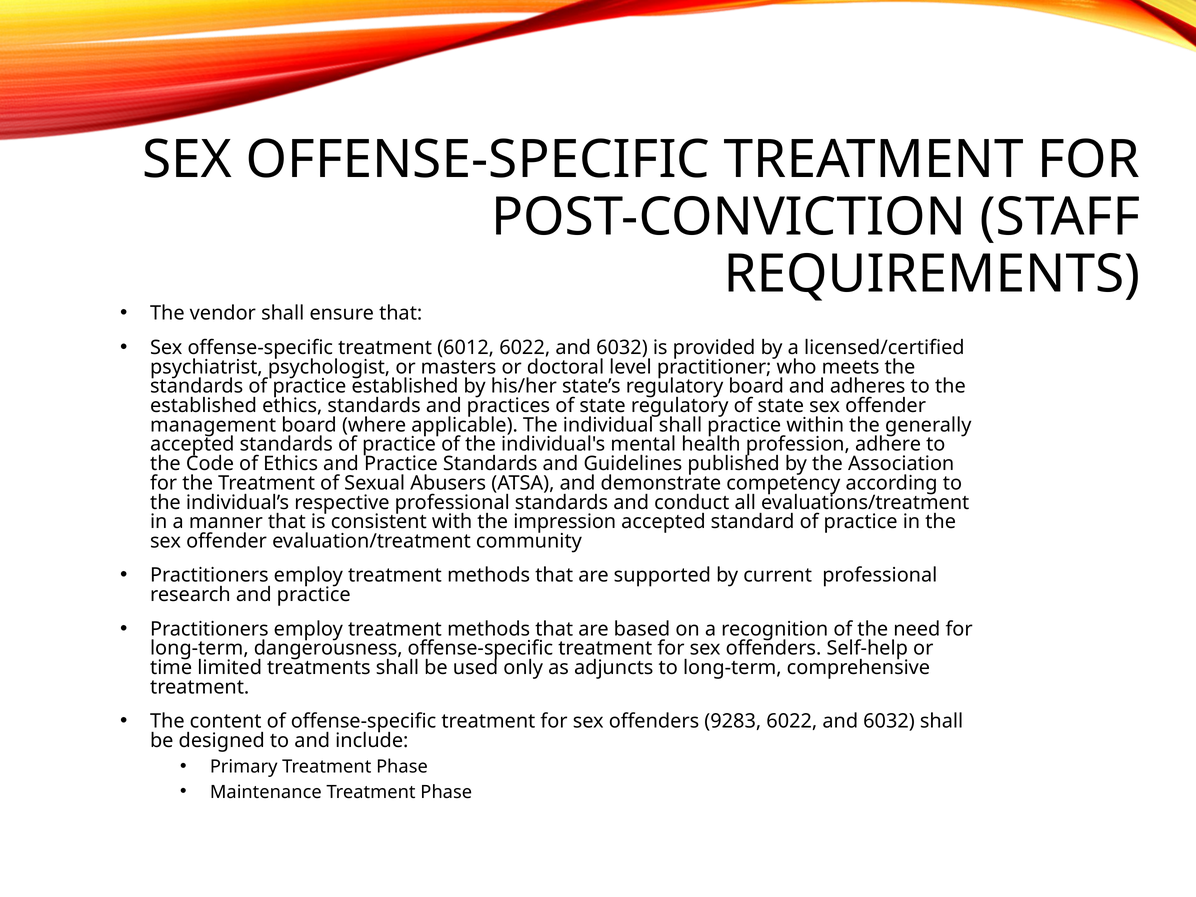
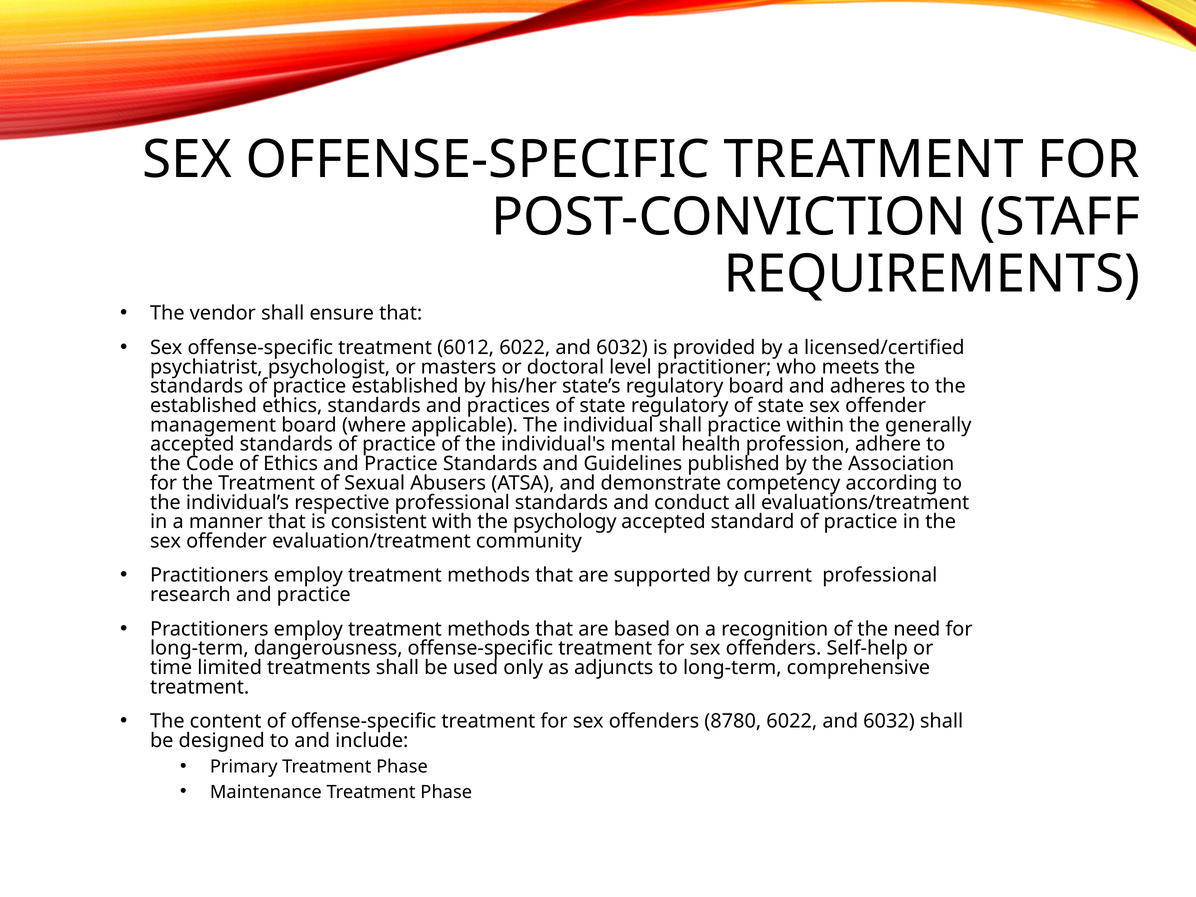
impression: impression -> psychology
9283: 9283 -> 8780
